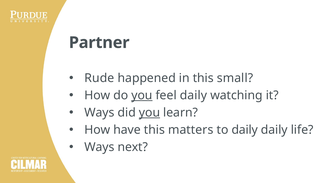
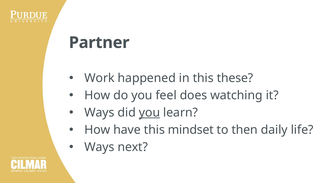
Rude: Rude -> Work
small: small -> these
you at (142, 95) underline: present -> none
feel daily: daily -> does
matters: matters -> mindset
to daily: daily -> then
